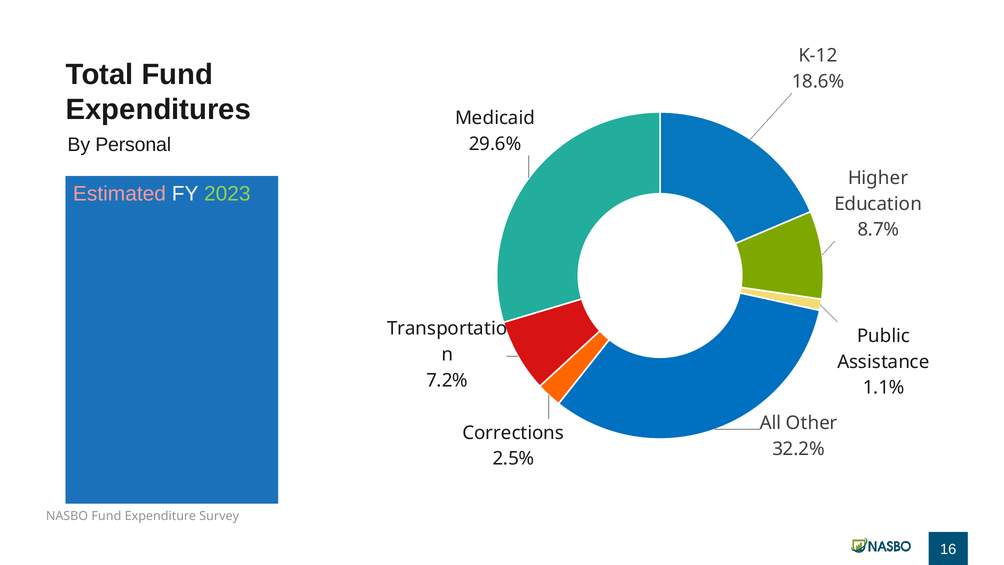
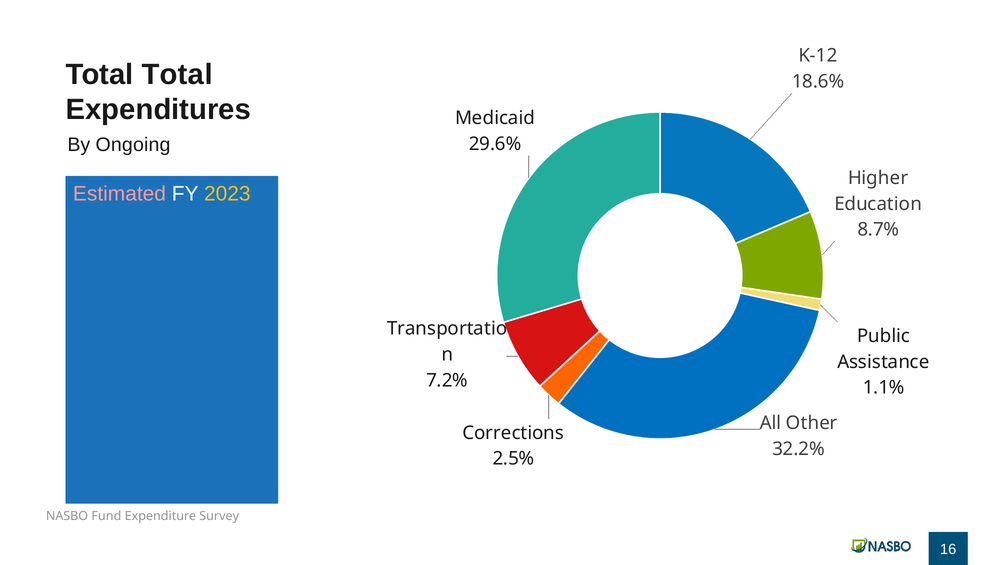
Total Fund: Fund -> Total
Personal: Personal -> Ongoing
2023 colour: light green -> yellow
